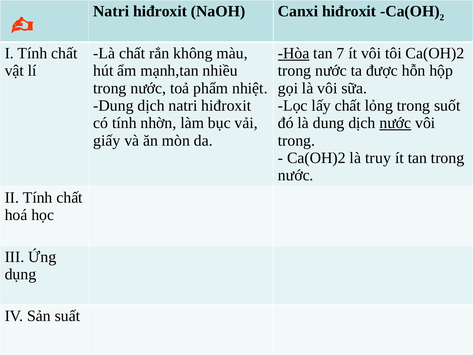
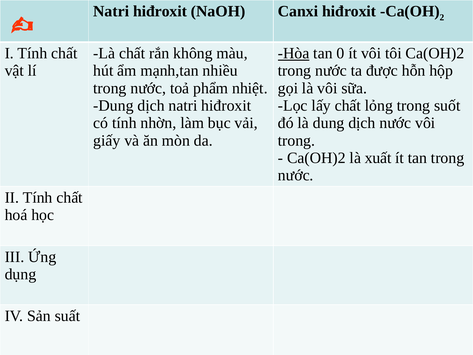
7: 7 -> 0
nước at (395, 123) underline: present -> none
truy: truy -> xuất
